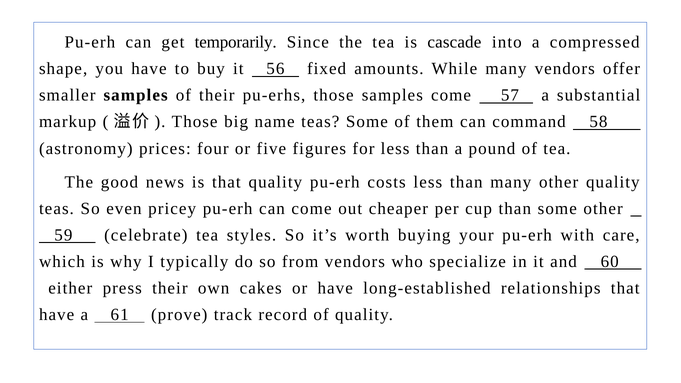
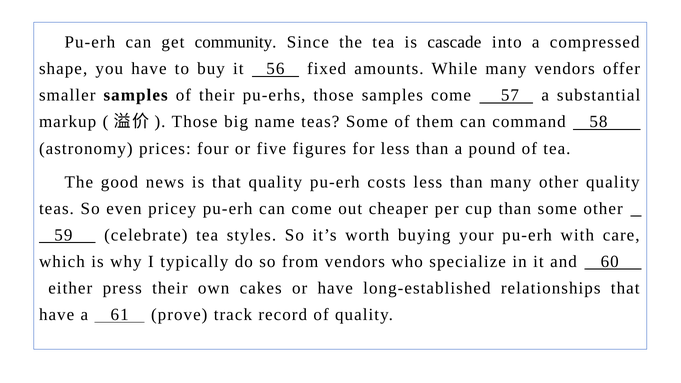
temporarily: temporarily -> community
